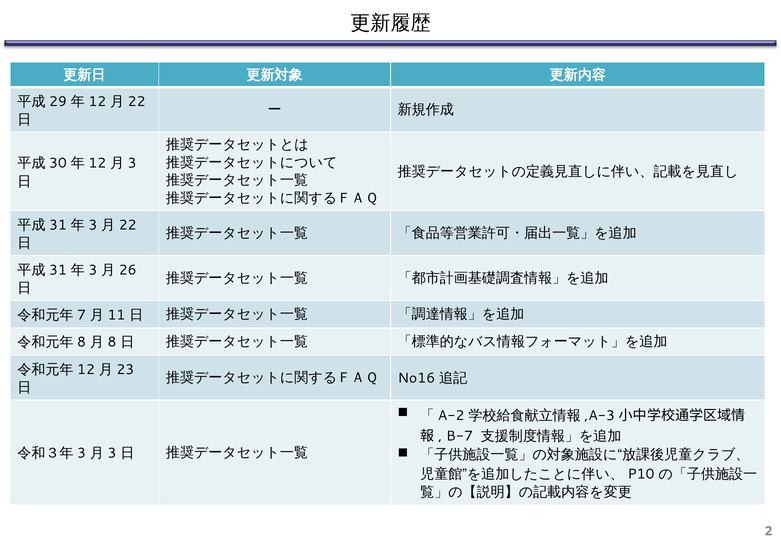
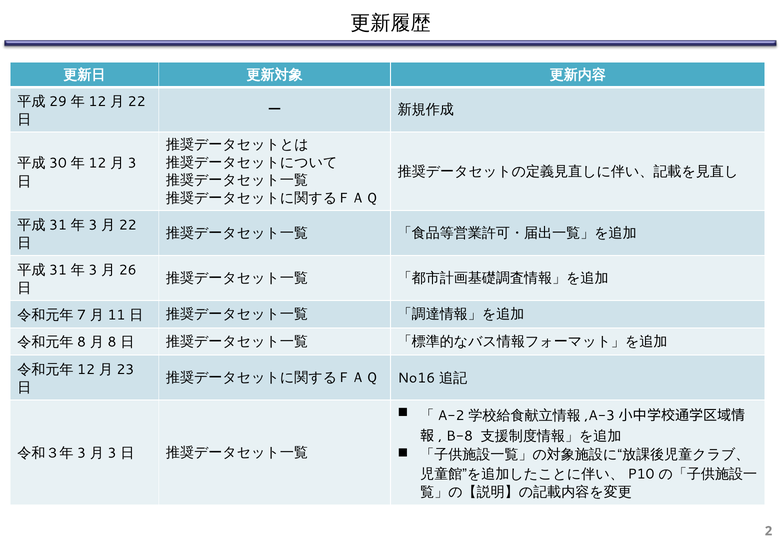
B-7: B-7 -> B-8
